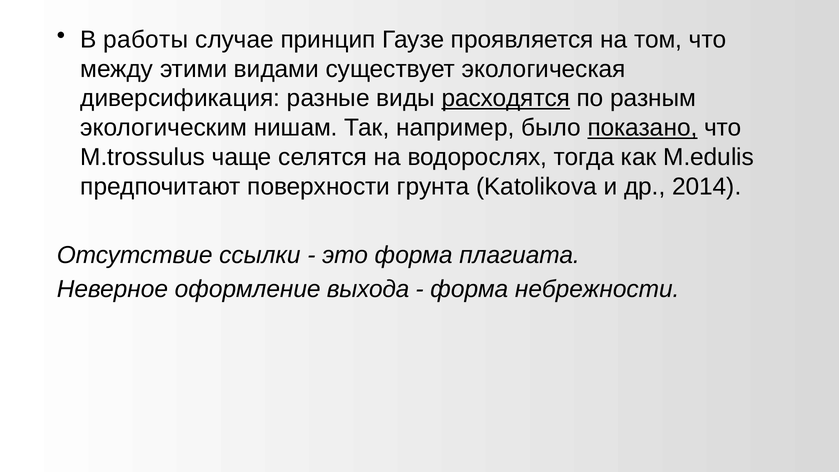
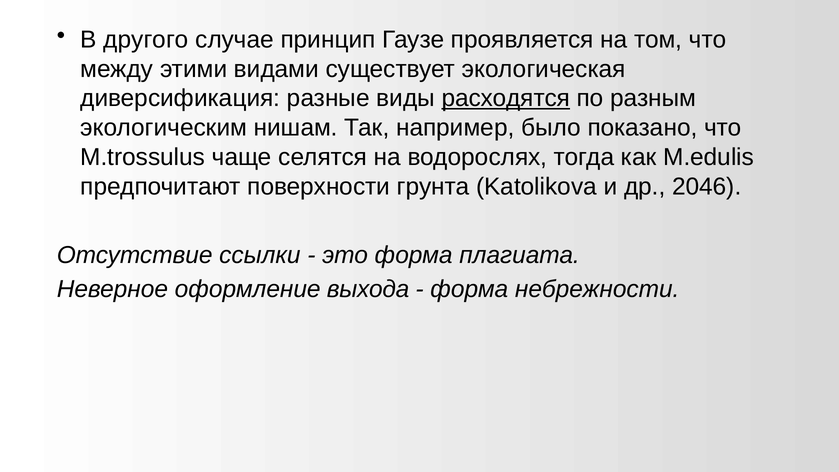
работы: работы -> другого
показано underline: present -> none
2014: 2014 -> 2046
